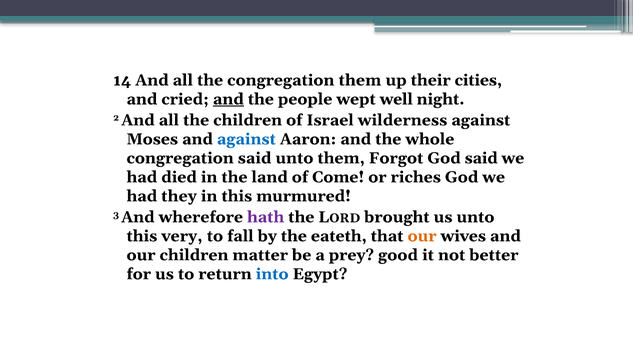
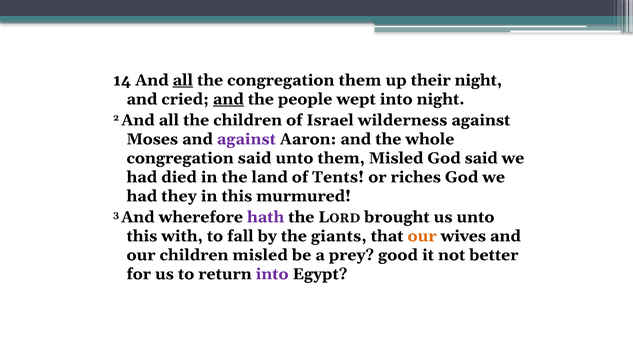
all at (183, 80) underline: none -> present
their cities: cities -> night
wept well: well -> into
against at (246, 139) colour: blue -> purple
them Forgot: Forgot -> Misled
Come: Come -> Tents
very: very -> with
eateth: eateth -> giants
children matter: matter -> misled
into at (272, 274) colour: blue -> purple
